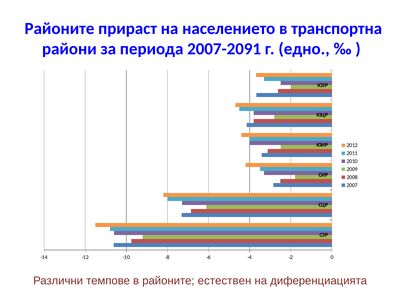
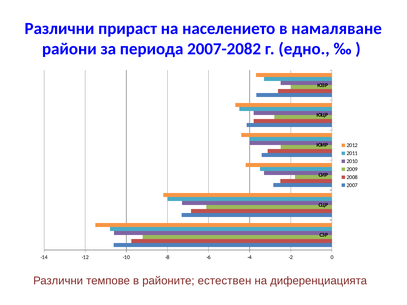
Районите at (59, 29): Районите -> Различни
транспортна: транспортна -> намаляване
2007-2091: 2007-2091 -> 2007-2082
